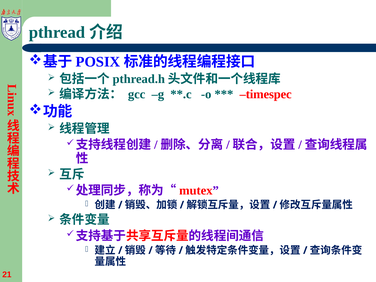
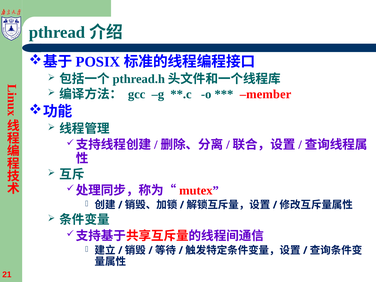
timespec: timespec -> member
